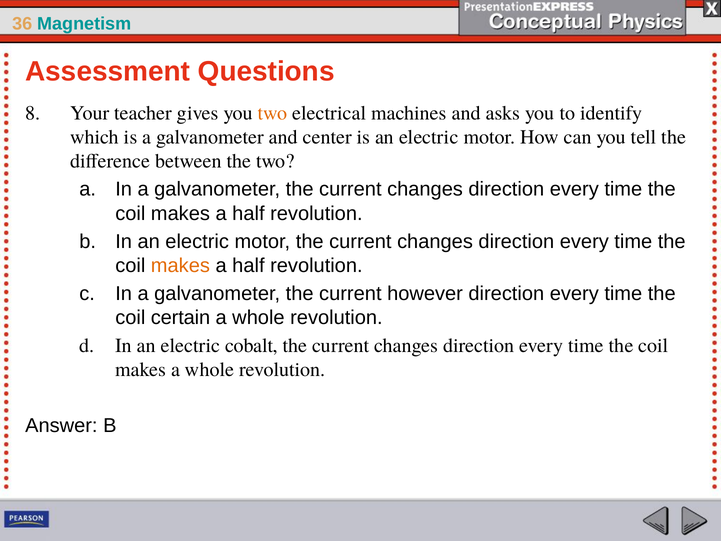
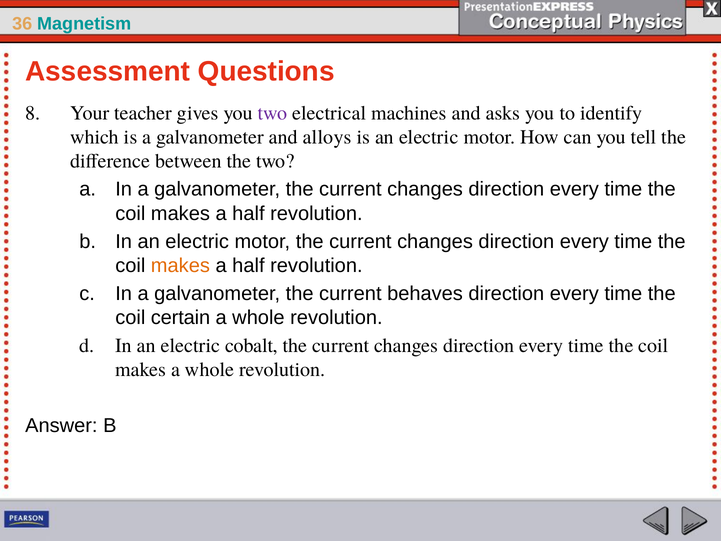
two at (273, 113) colour: orange -> purple
center: center -> alloys
however: however -> behaves
